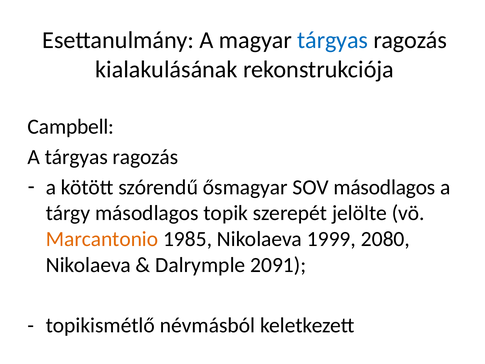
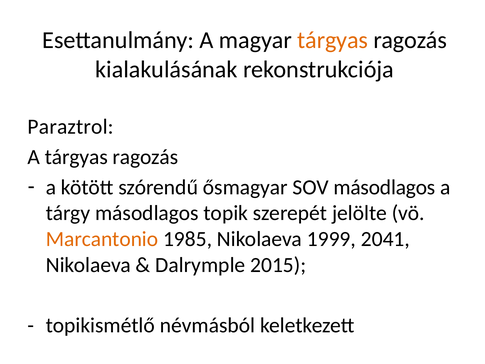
tárgyas at (333, 40) colour: blue -> orange
Campbell: Campbell -> Paraztrol
2080: 2080 -> 2041
2091: 2091 -> 2015
